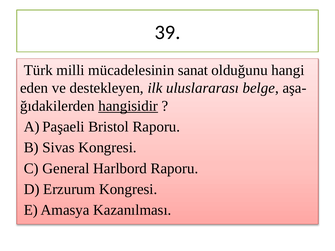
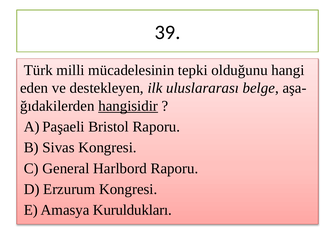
sanat: sanat -> tepki
Kazanılması: Kazanılması -> Kuruldukları
